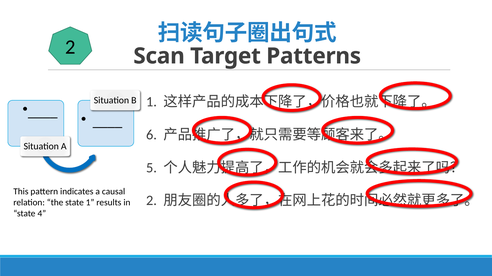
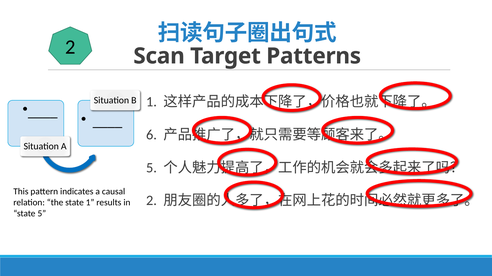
state 4: 4 -> 5
